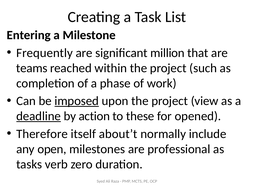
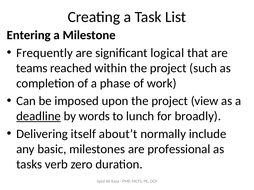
million: million -> logical
imposed underline: present -> none
action: action -> words
these: these -> lunch
opened: opened -> broadly
Therefore: Therefore -> Delivering
open: open -> basic
